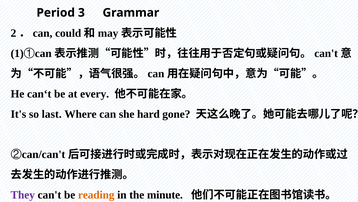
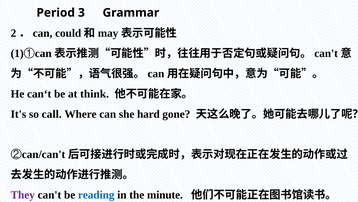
every: every -> think
last: last -> call
reading colour: orange -> blue
